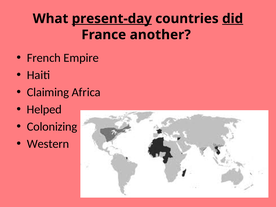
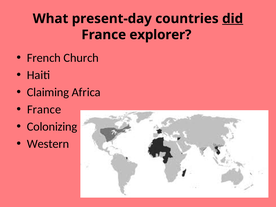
present-day underline: present -> none
another: another -> explorer
Empire: Empire -> Church
Helped at (44, 109): Helped -> France
